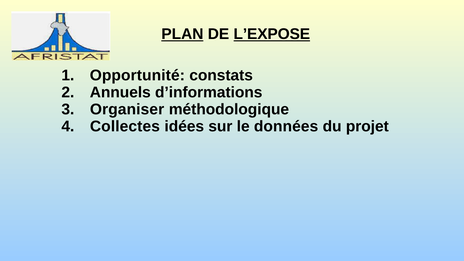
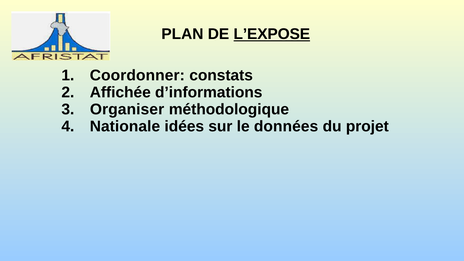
PLAN underline: present -> none
Opportunité: Opportunité -> Coordonner
Annuels: Annuels -> Affichée
Collectes: Collectes -> Nationale
